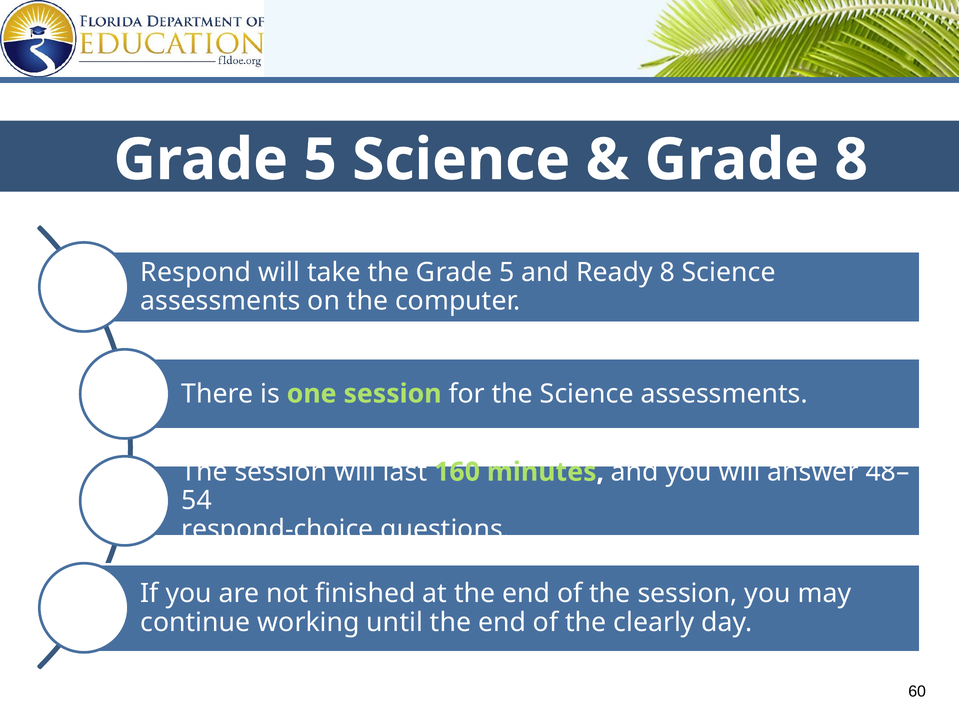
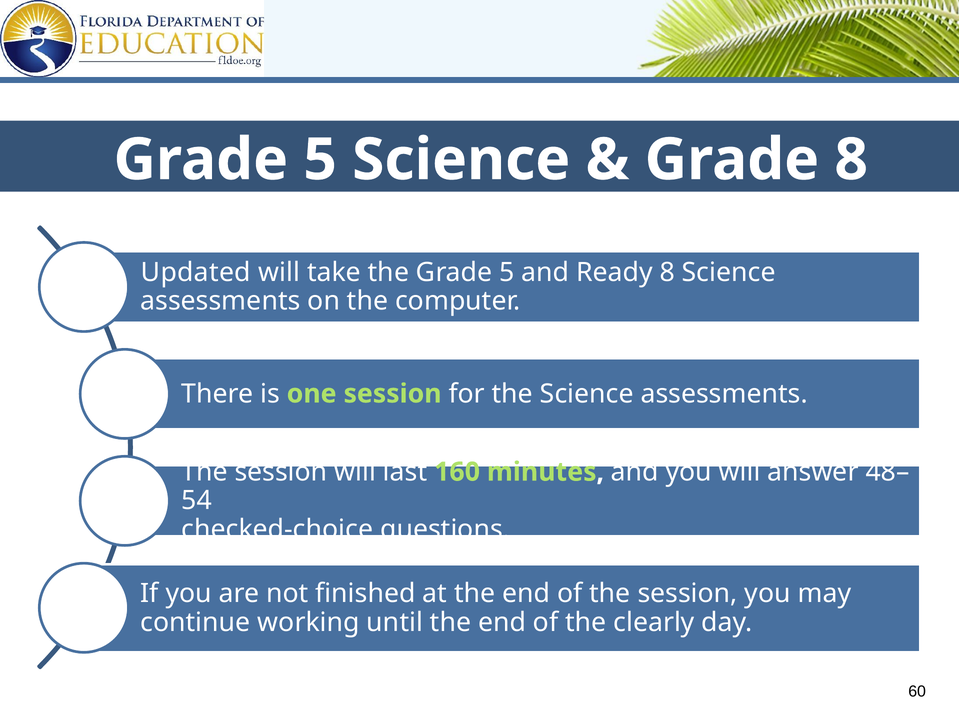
Respond: Respond -> Updated
respond-choice: respond-choice -> checked-choice
